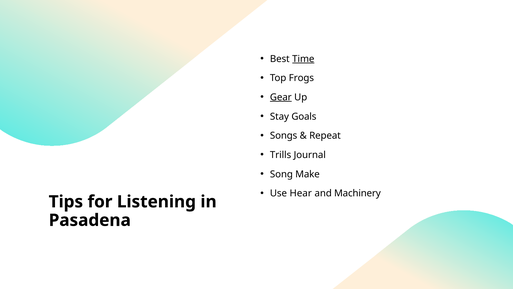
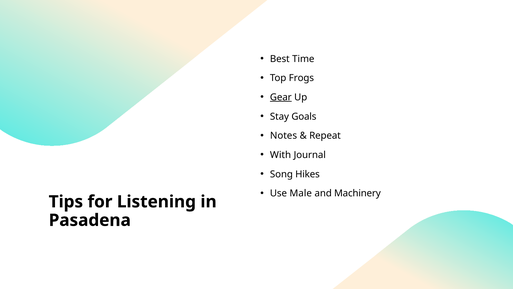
Time underline: present -> none
Songs: Songs -> Notes
Trills: Trills -> With
Make: Make -> Hikes
Hear: Hear -> Male
